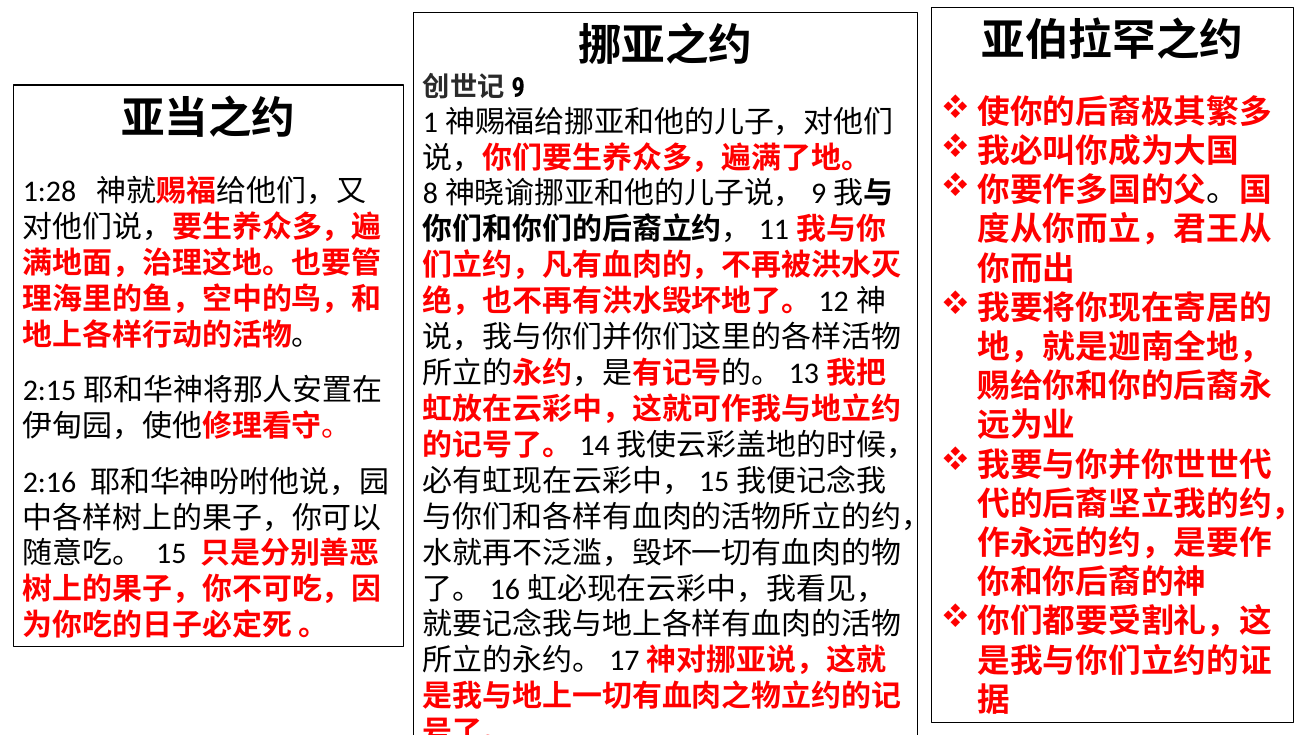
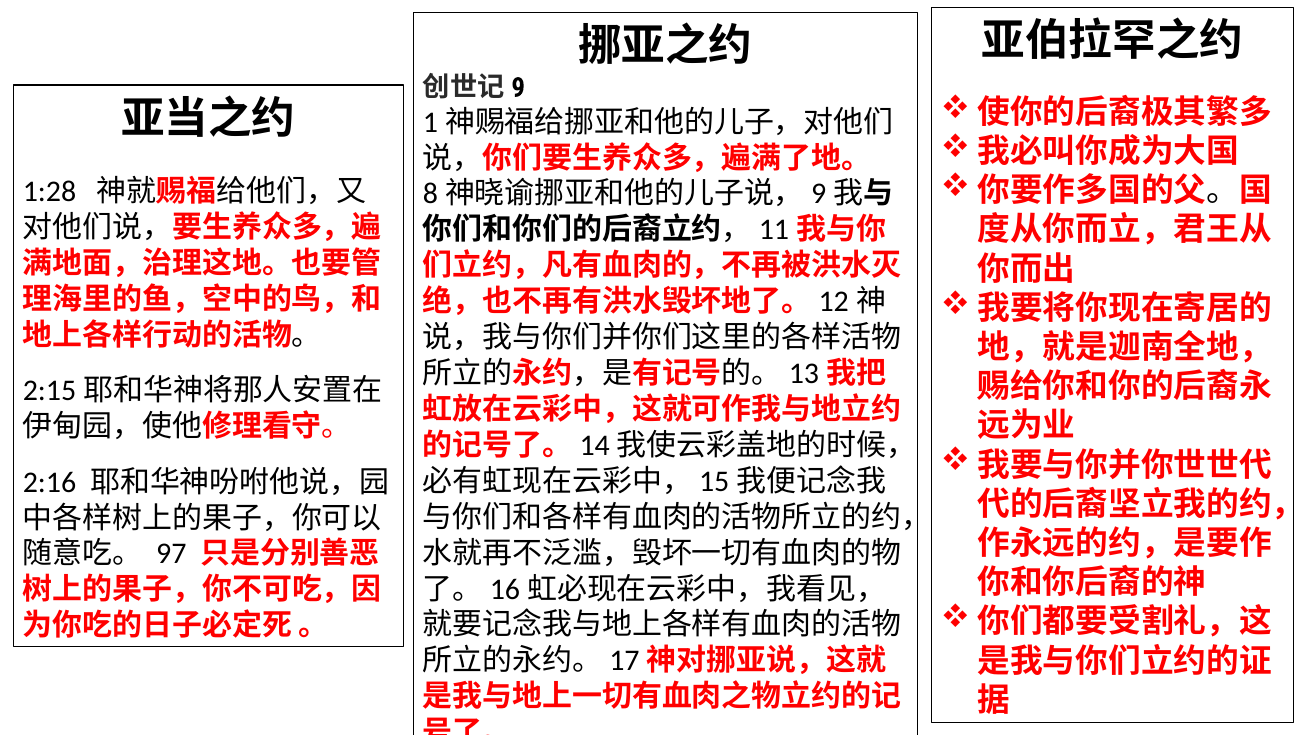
15: 15 -> 97
